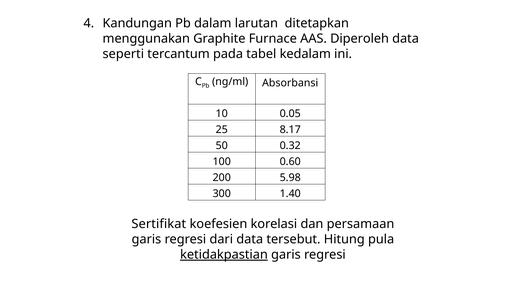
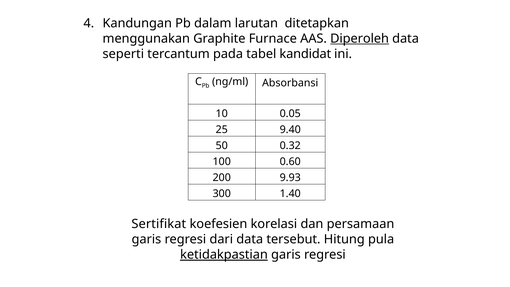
Diperoleh underline: none -> present
kedalam: kedalam -> kandidat
8.17: 8.17 -> 9.40
5.98: 5.98 -> 9.93
